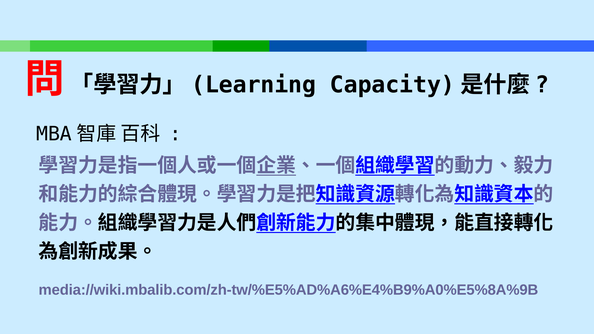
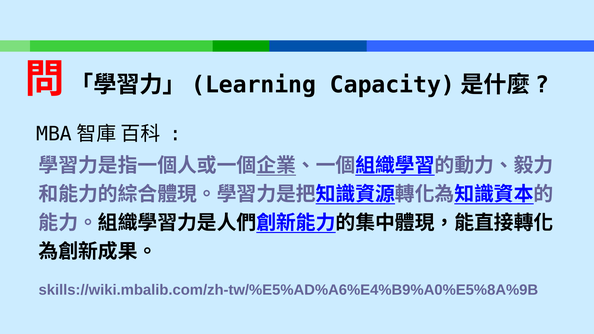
media://wiki.mbalib.com/zh-tw/%E5%AD%A6%E4%B9%A0%E5%8A%9B: media://wiki.mbalib.com/zh-tw/%E5%AD%A6%E4%B9%A0%E5%8A%9B -> skills://wiki.mbalib.com/zh-tw/%E5%AD%A6%E4%B9%A0%E5%8A%9B
